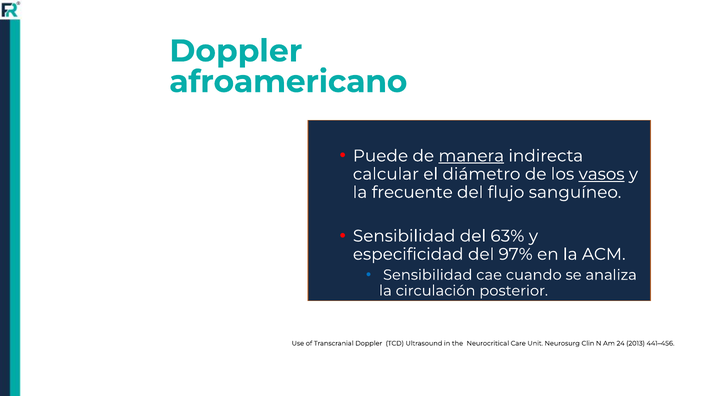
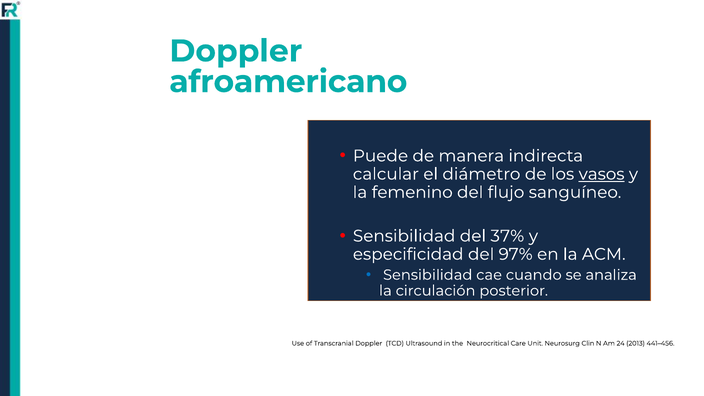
manera underline: present -> none
frecuente: frecuente -> femenino
63%: 63% -> 37%
